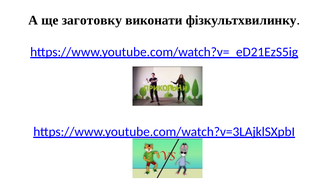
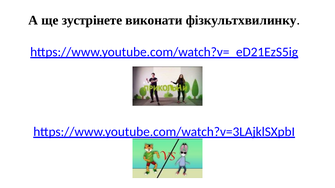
заготовку: заготовку -> зустрінете
